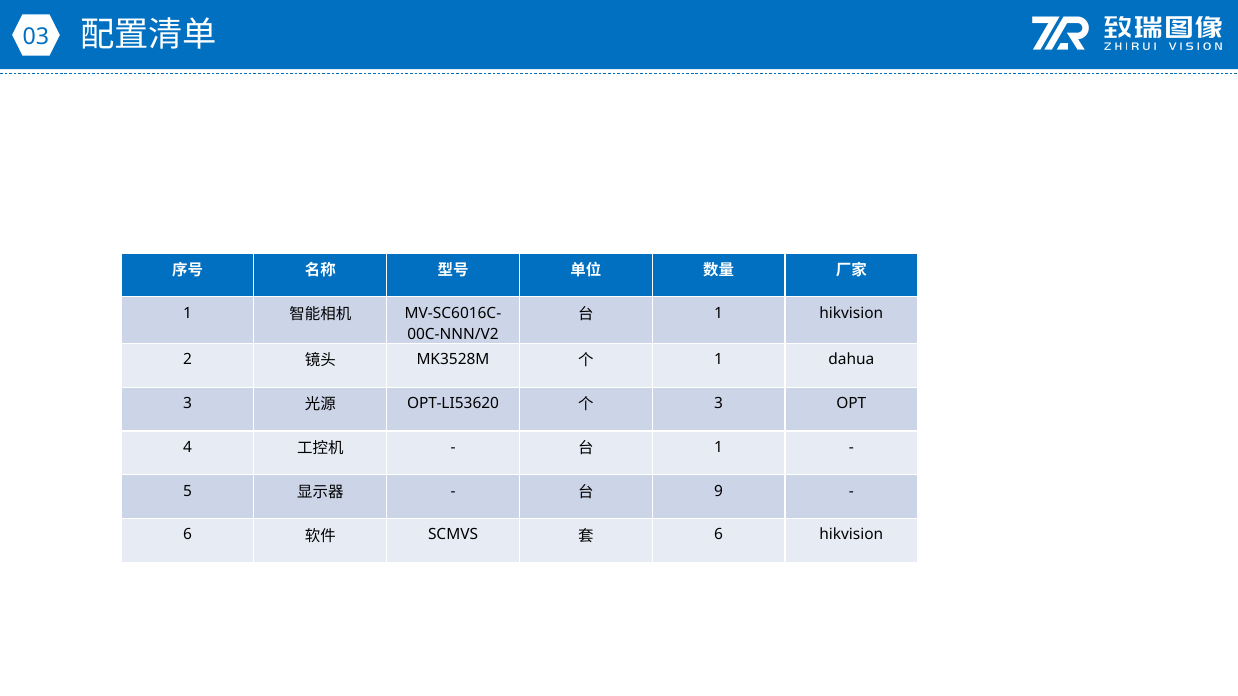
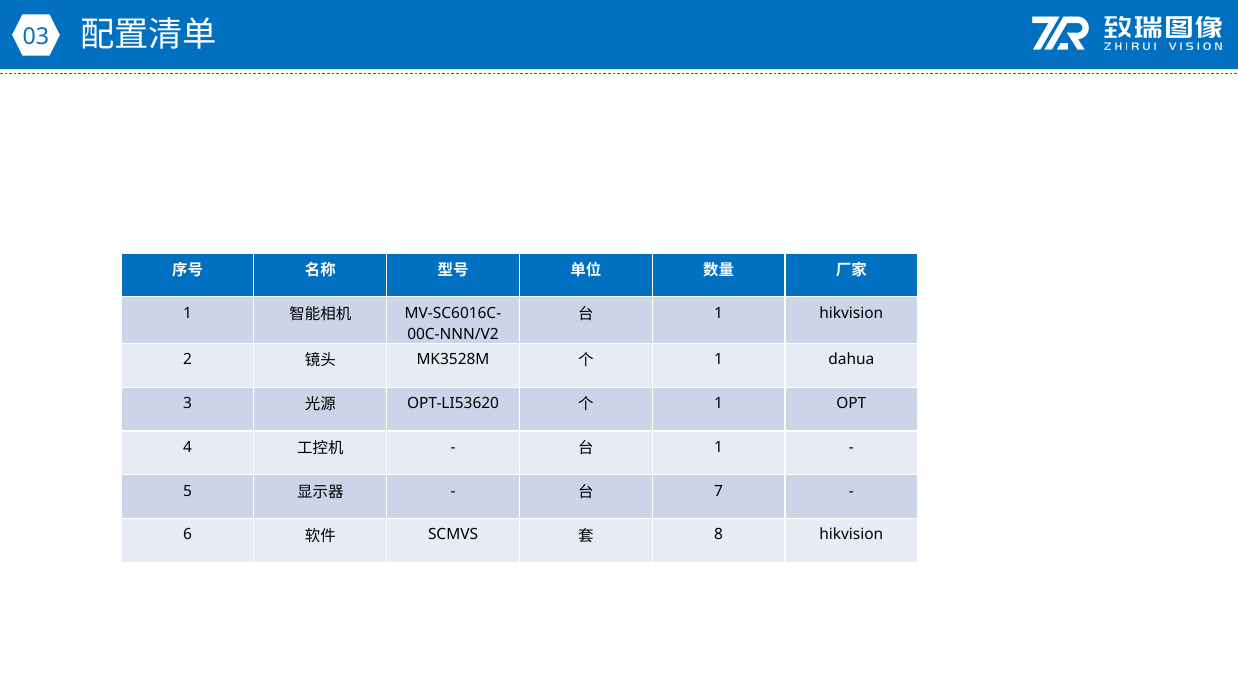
3 at (719, 403): 3 -> 1
9: 9 -> 7
6 at (719, 535): 6 -> 8
